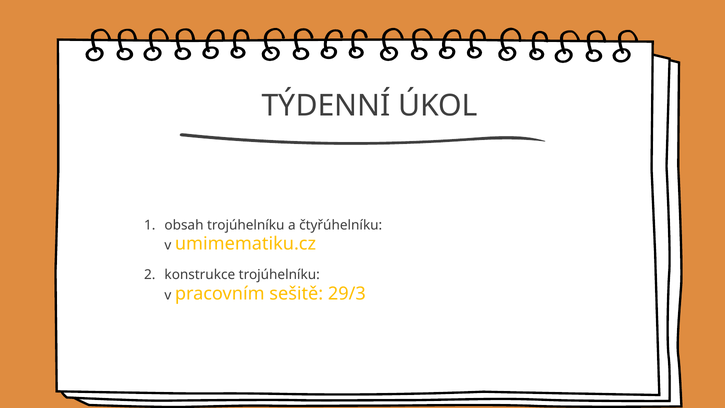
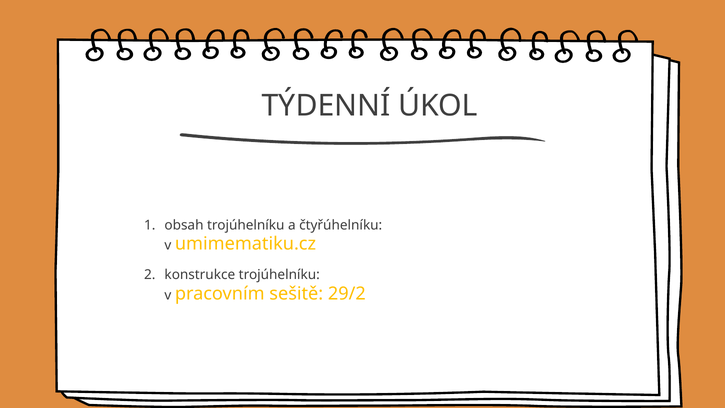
29/3: 29/3 -> 29/2
